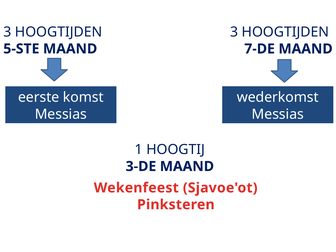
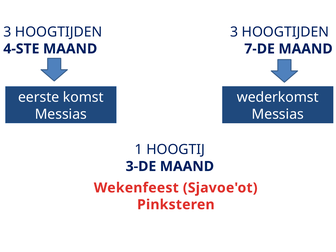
5-STE: 5-STE -> 4-STE
